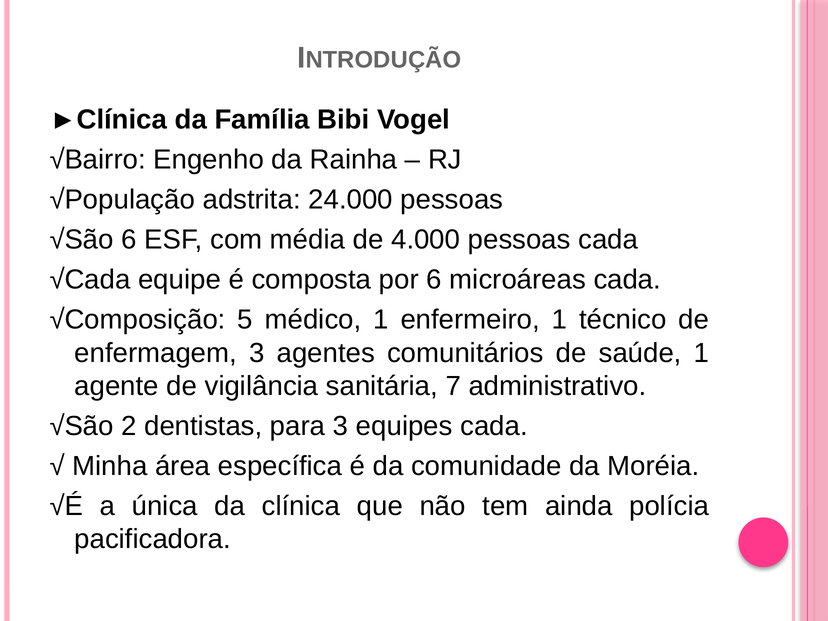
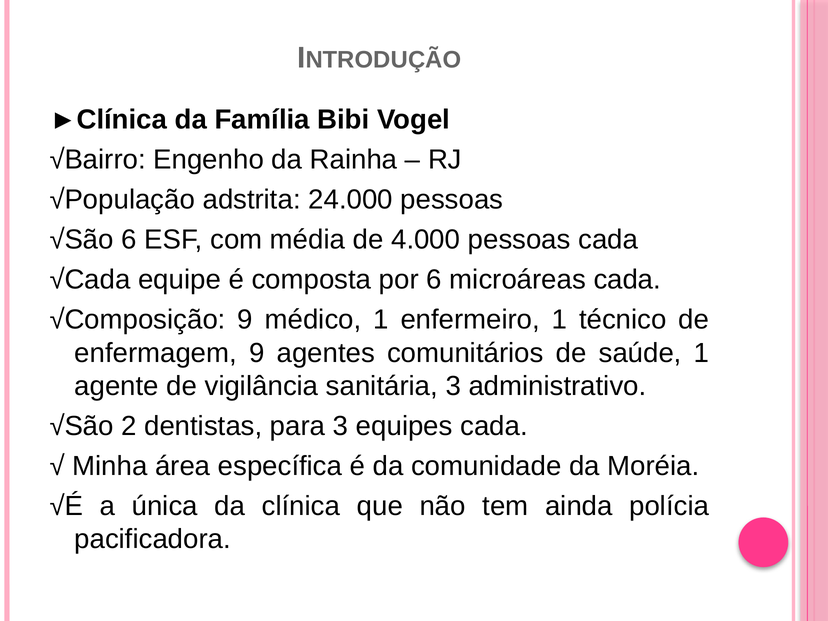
√Composição 5: 5 -> 9
enfermagem 3: 3 -> 9
sanitária 7: 7 -> 3
